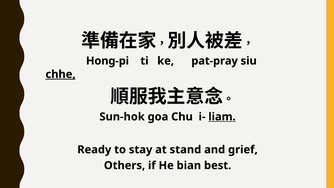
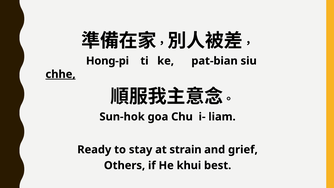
pat-pray: pat-pray -> pat-bian
liam underline: present -> none
stand: stand -> strain
bian: bian -> khui
